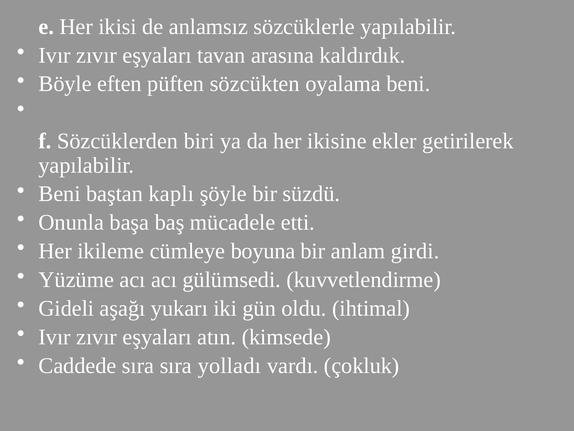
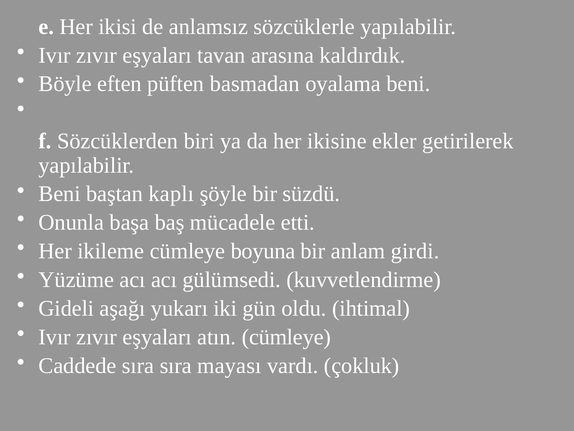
sözcükten: sözcükten -> basmadan
atın kimsede: kimsede -> cümleye
yolladı: yolladı -> mayası
